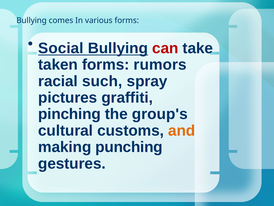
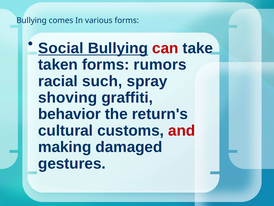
pictures: pictures -> shoving
pinching: pinching -> behavior
group's: group's -> return's
and colour: orange -> red
punching: punching -> damaged
